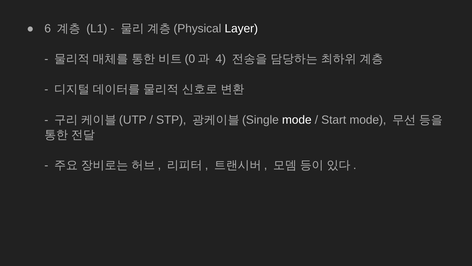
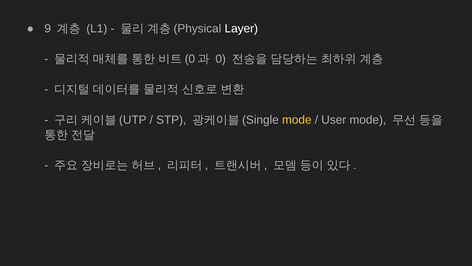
6: 6 -> 9
4: 4 -> 0
mode at (297, 120) colour: white -> yellow
Start: Start -> User
